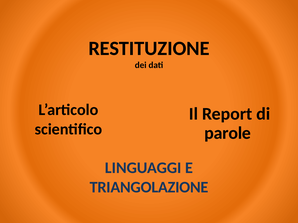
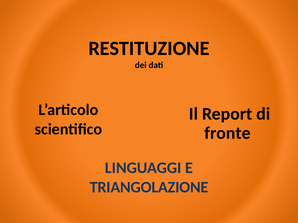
parole: parole -> fronte
